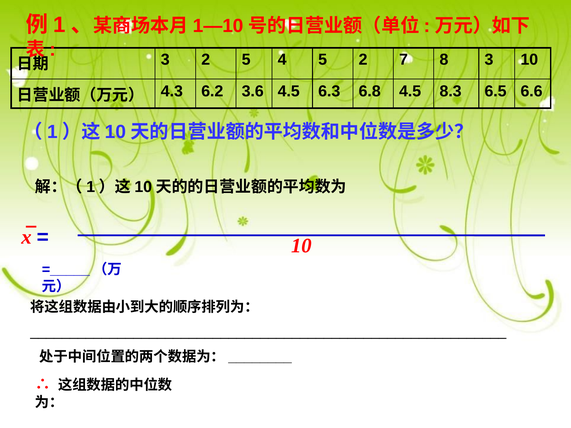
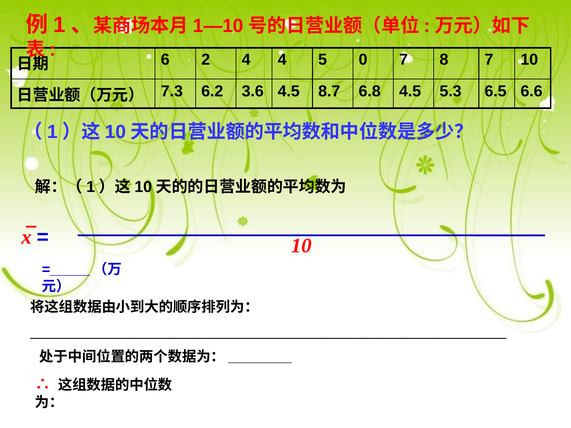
3 at (165, 60): 3 -> 6
2 5: 5 -> 4
5 2: 2 -> 0
8 3: 3 -> 7
4.3: 4.3 -> 7.3
6.3: 6.3 -> 8.7
8.3: 8.3 -> 5.3
